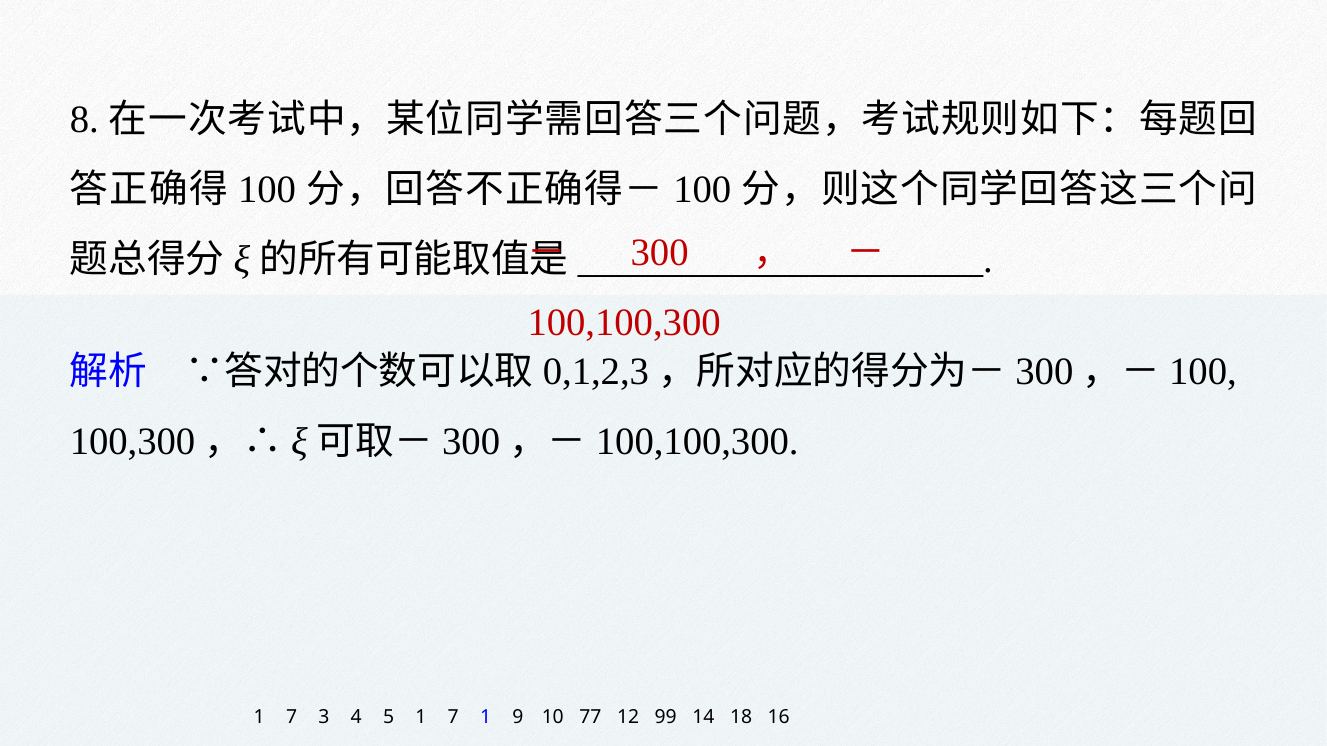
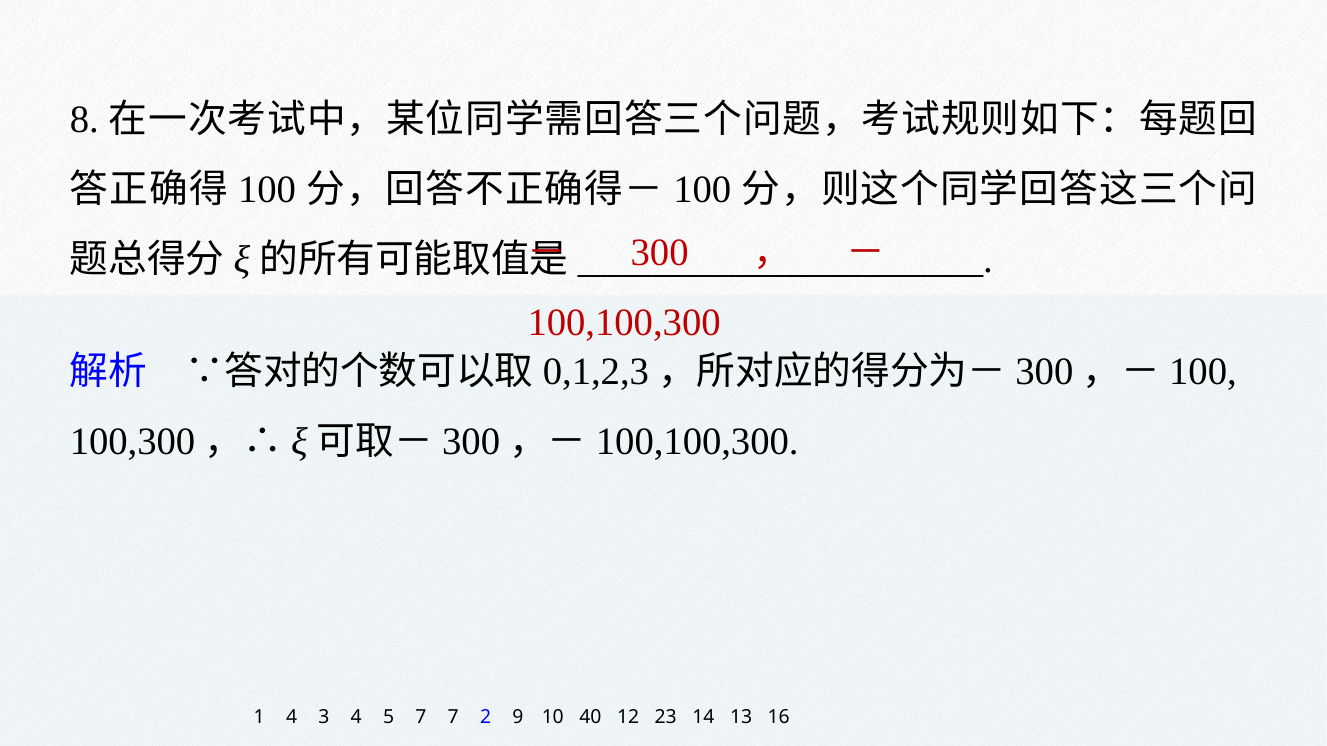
7 at (292, 717): 7 -> 4
5 1: 1 -> 7
7 1: 1 -> 2
77: 77 -> 40
99: 99 -> 23
18: 18 -> 13
